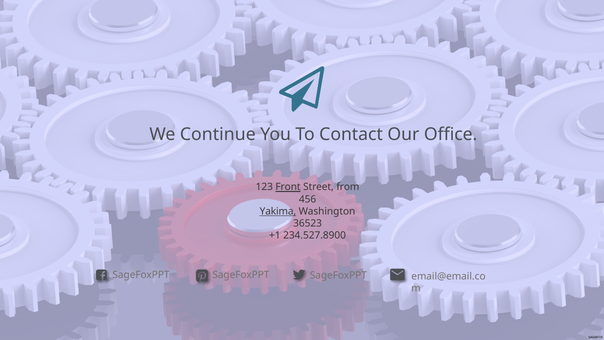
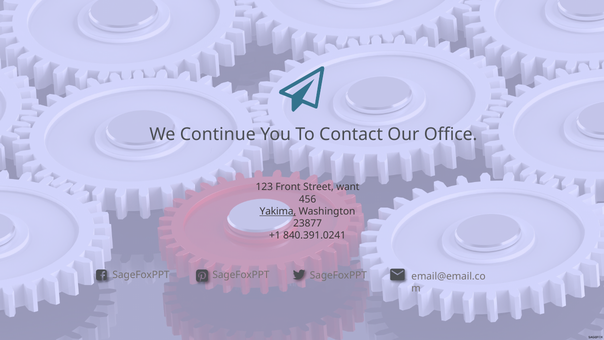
Front underline: present -> none
from: from -> want
36523: 36523 -> 23877
234.527.8900: 234.527.8900 -> 840.391.0241
